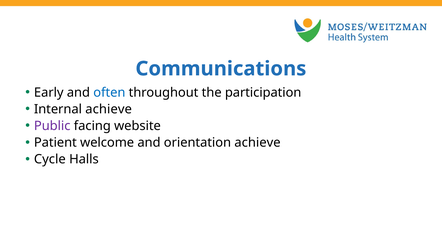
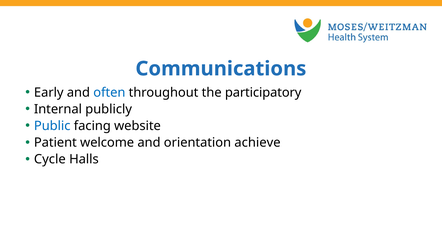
participation: participation -> participatory
Internal achieve: achieve -> publicly
Public colour: purple -> blue
